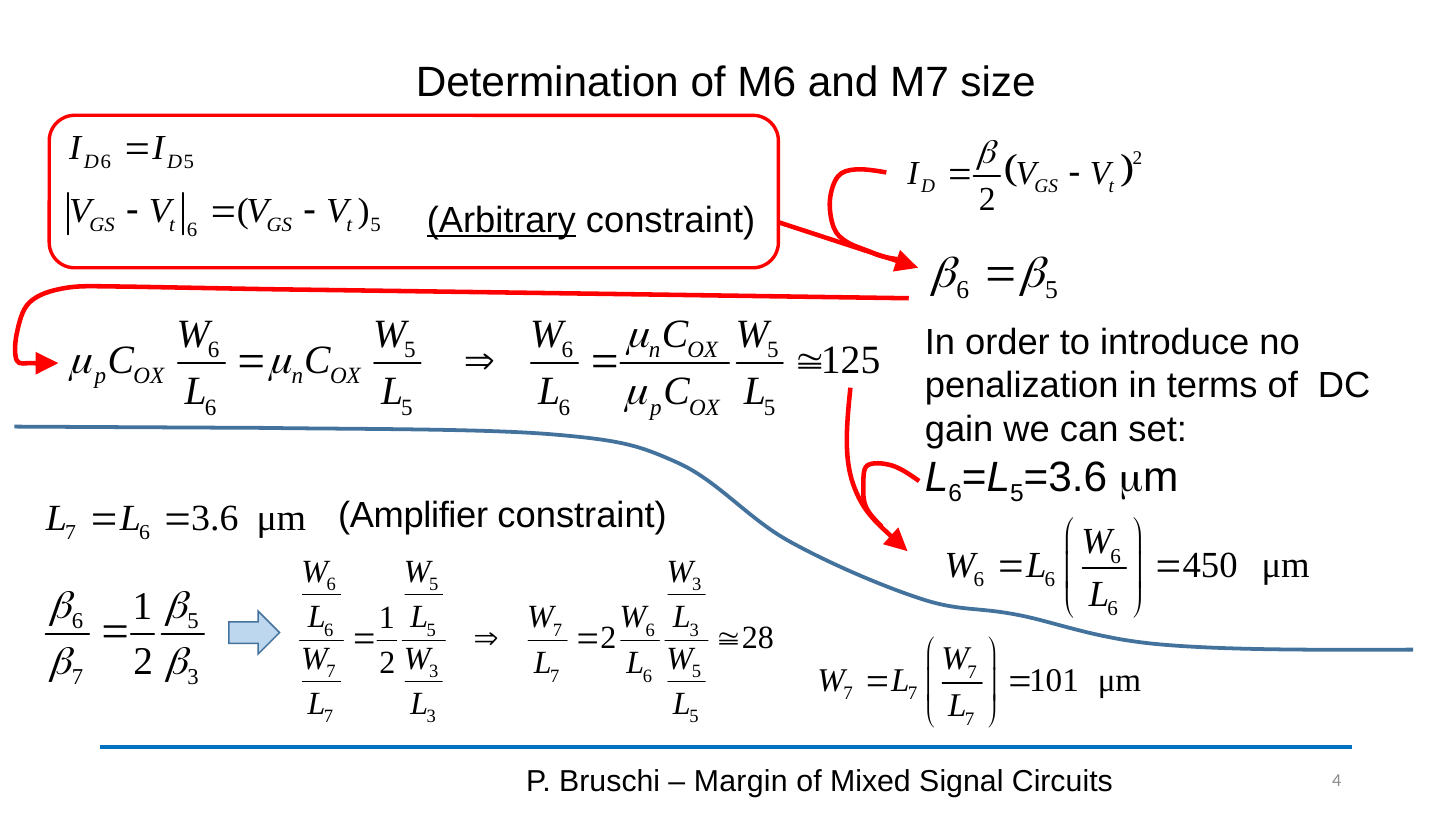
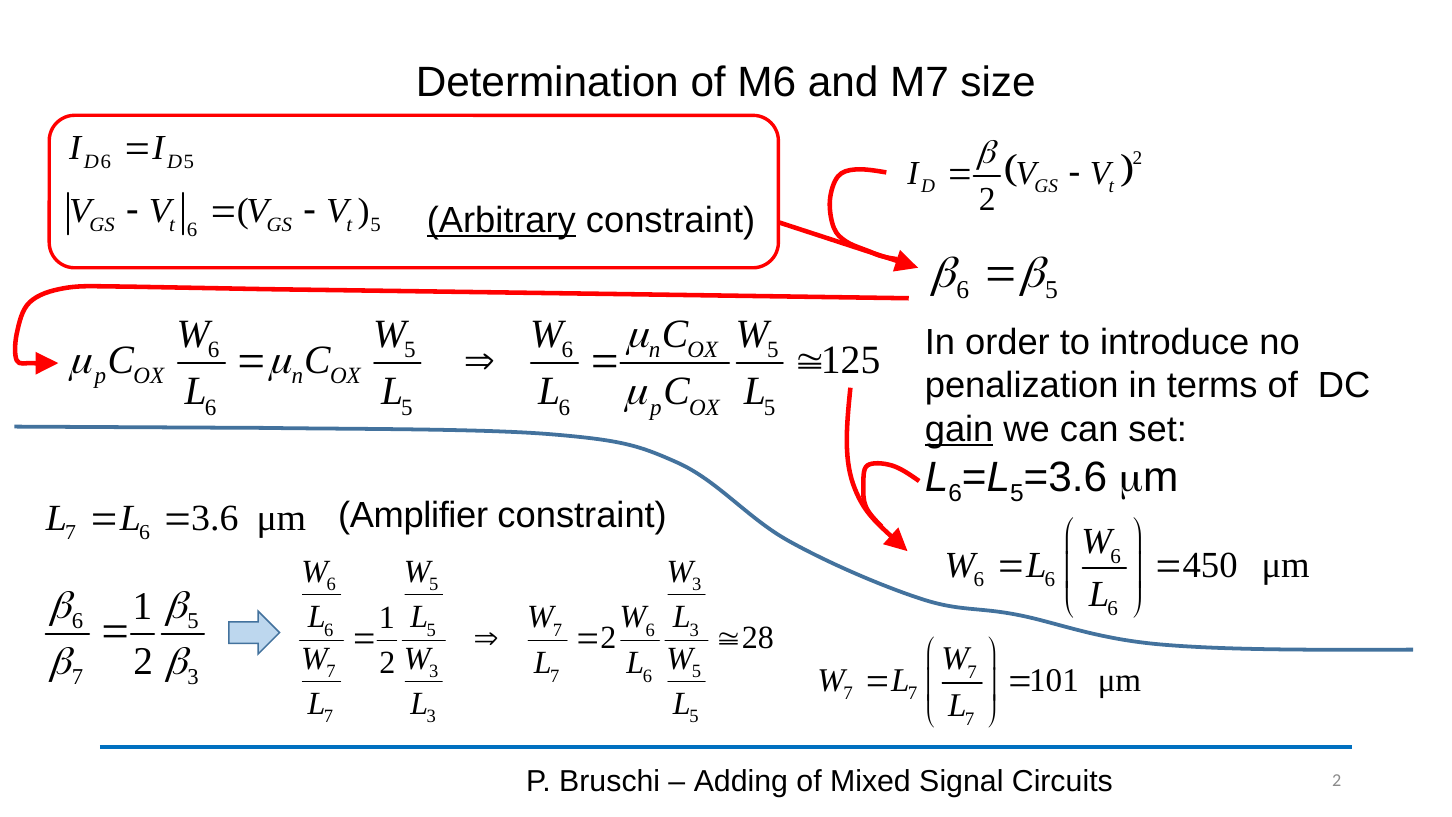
gain underline: none -> present
Margin: Margin -> Adding
Circuits 4: 4 -> 2
